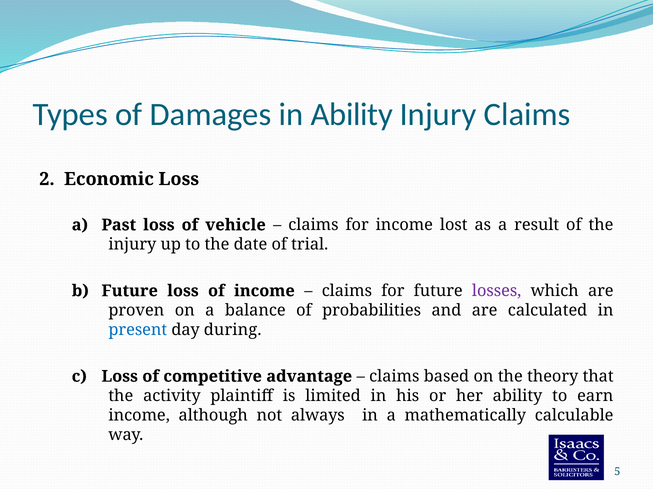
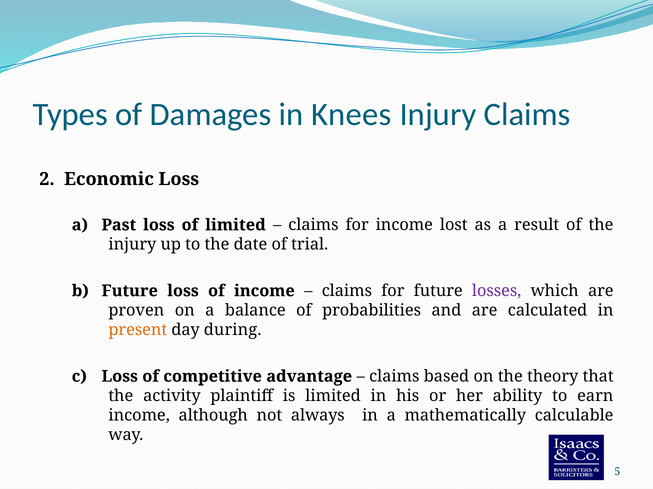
in Ability: Ability -> Knees
of vehicle: vehicle -> limited
present colour: blue -> orange
